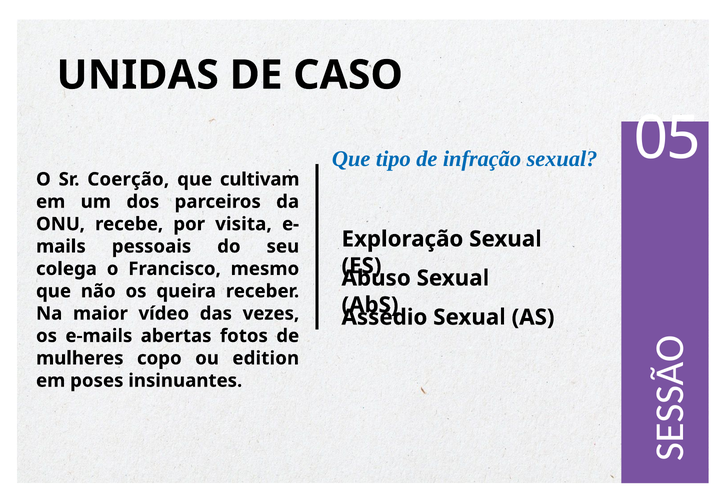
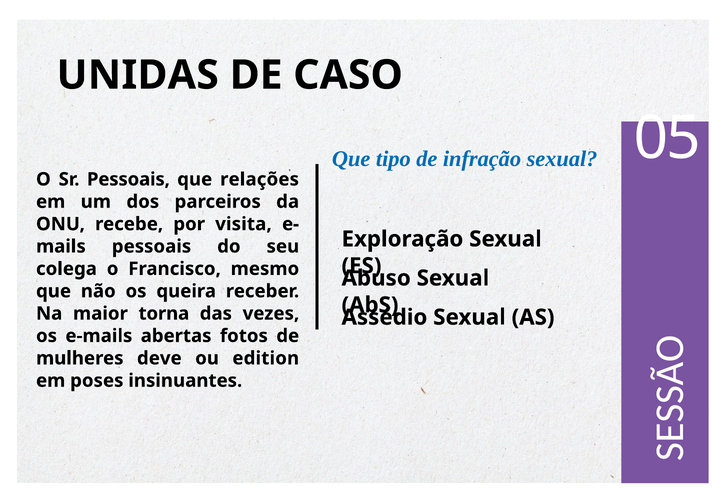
Sr Coerção: Coerção -> Pessoais
cultivam: cultivam -> relações
vídeo: vídeo -> torna
copo: copo -> deve
